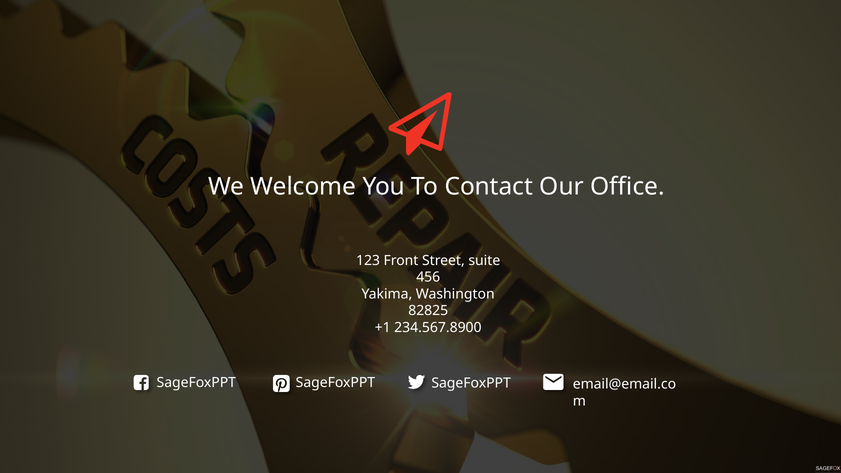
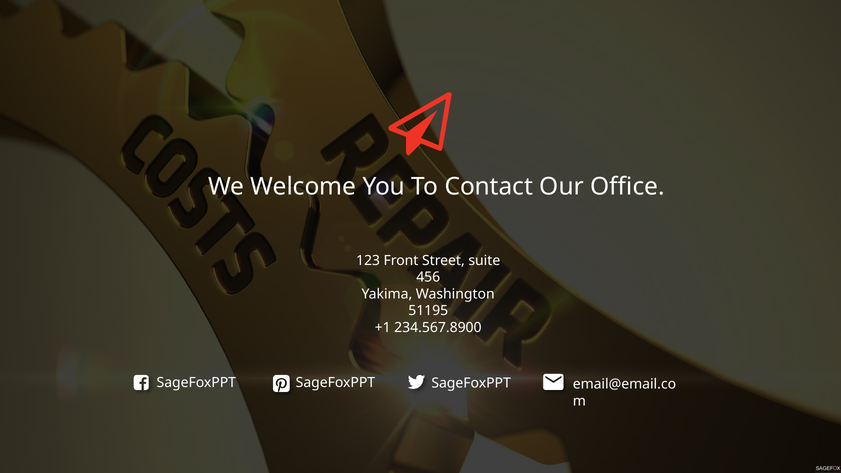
82825: 82825 -> 51195
